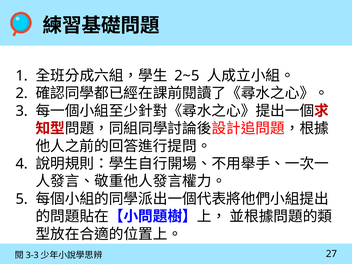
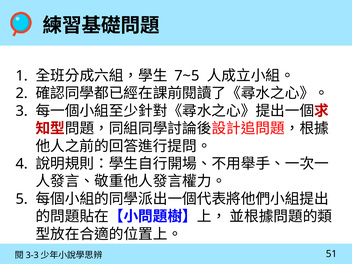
2~5: 2~5 -> 7~5
27: 27 -> 51
